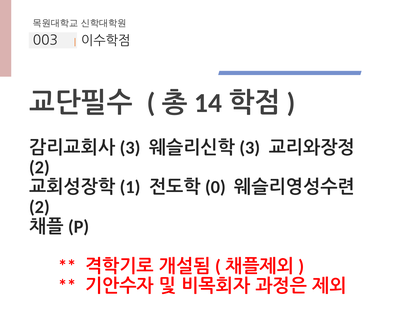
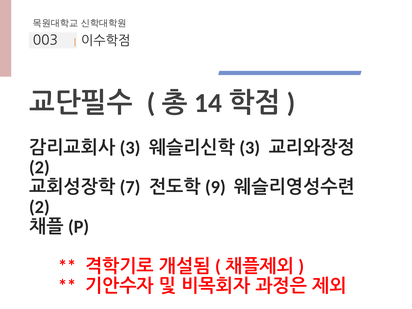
1: 1 -> 7
0: 0 -> 9
